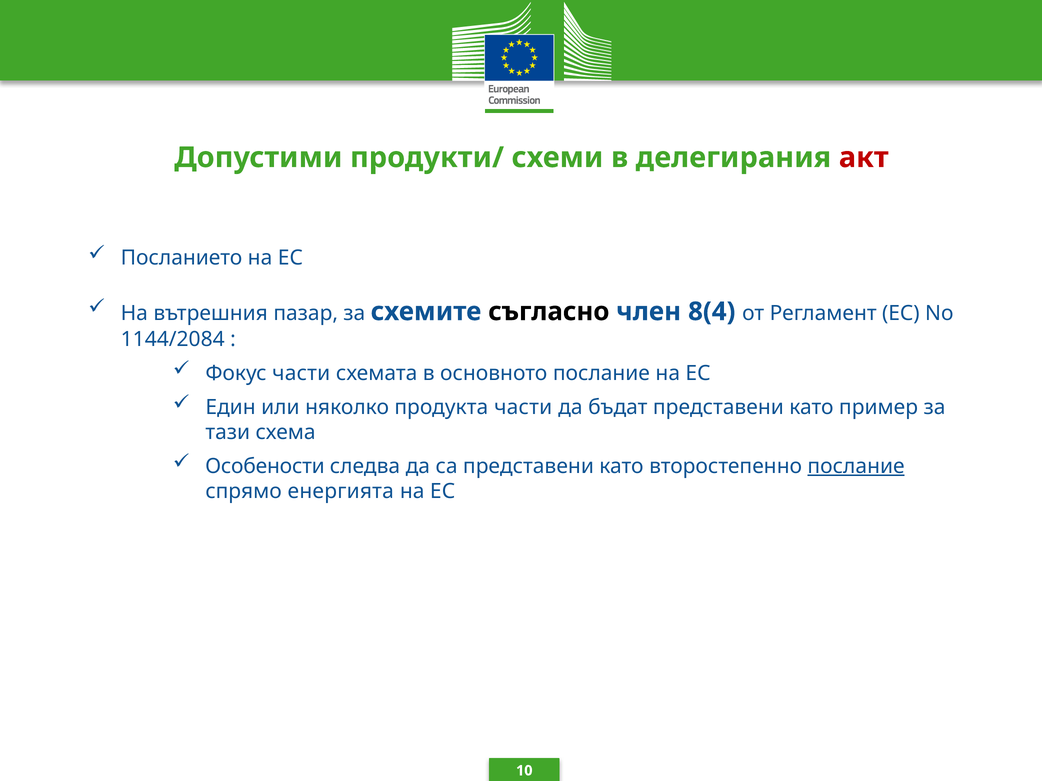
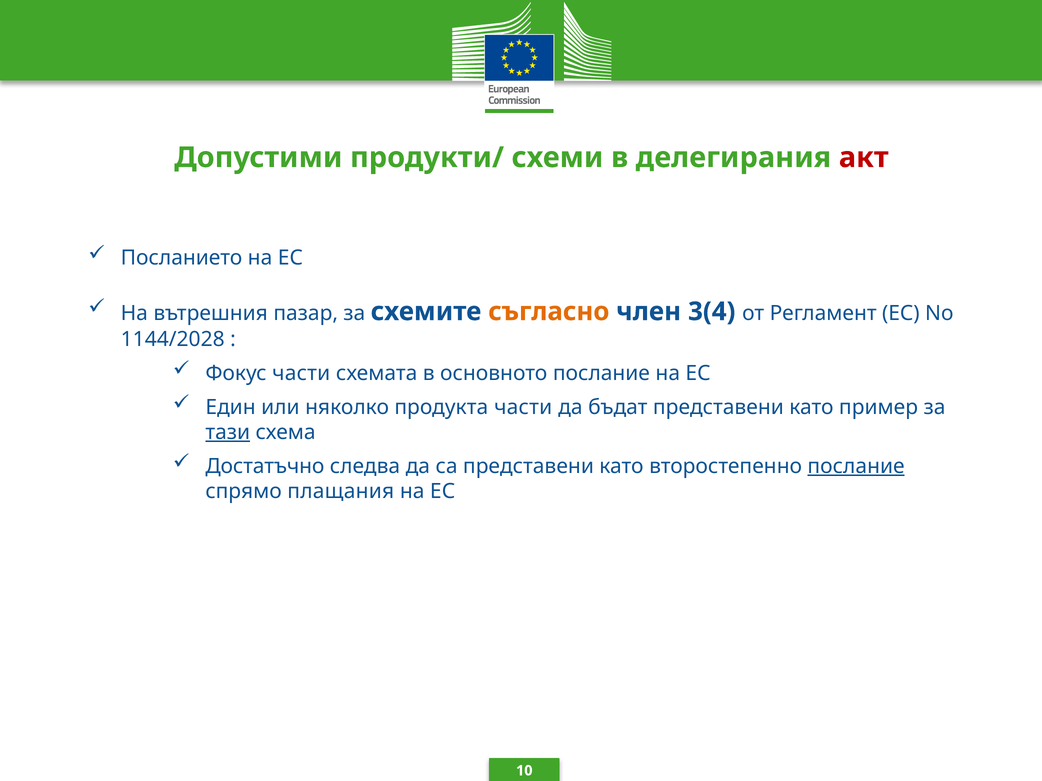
съгласно colour: black -> orange
8(4: 8(4 -> 3(4
1144/2084: 1144/2084 -> 1144/2028
тази underline: none -> present
Особености: Особености -> Достатъчно
енергията: енергията -> плащания
